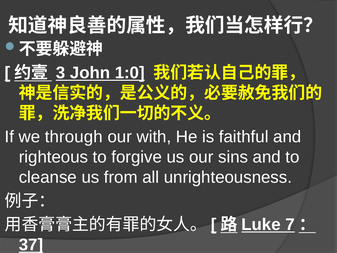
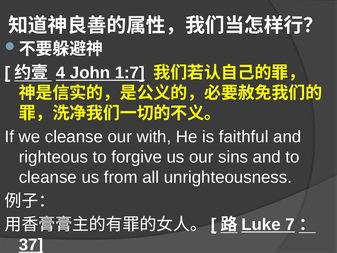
3: 3 -> 4
1:0: 1:0 -> 1:7
we through: through -> cleanse
